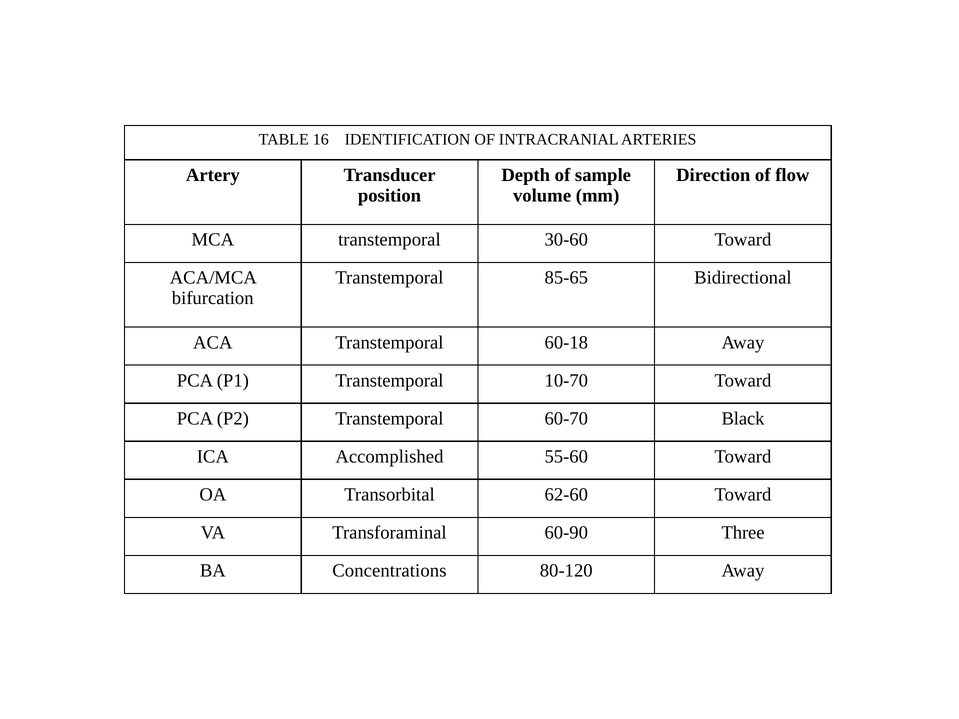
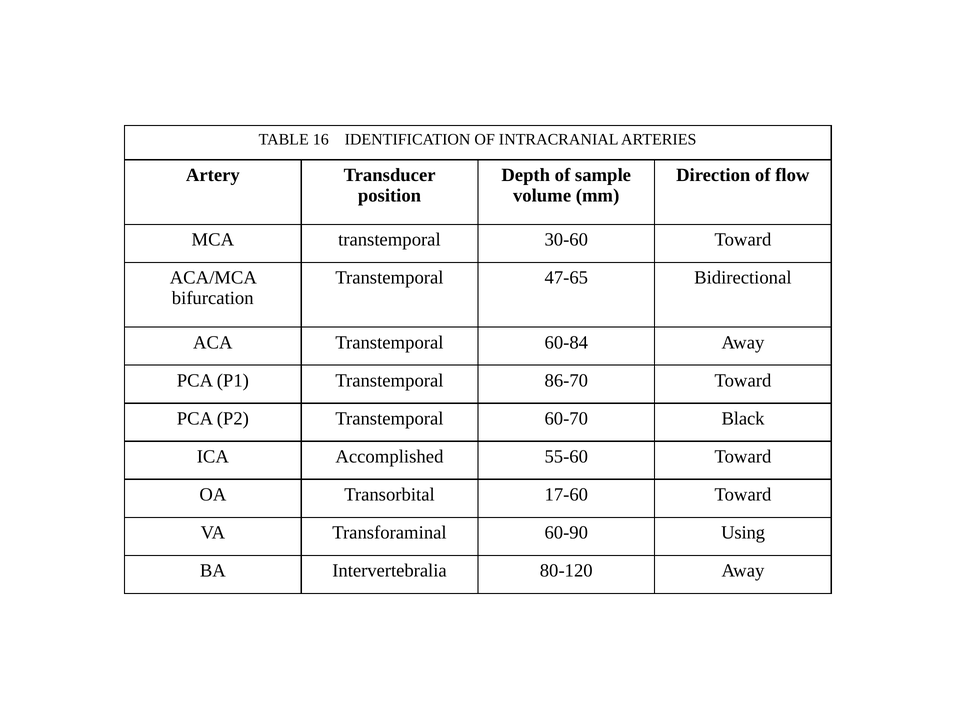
85-65: 85-65 -> 47-65
60-18: 60-18 -> 60-84
10-70: 10-70 -> 86-70
62-60: 62-60 -> 17-60
Three: Three -> Using
Concentrations: Concentrations -> Intervertebralia
